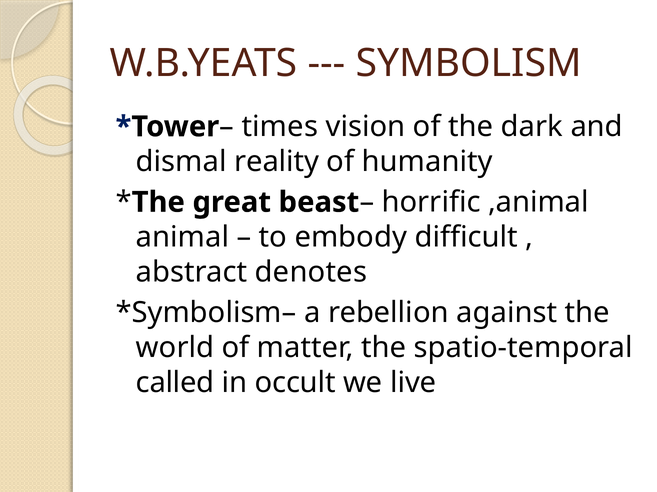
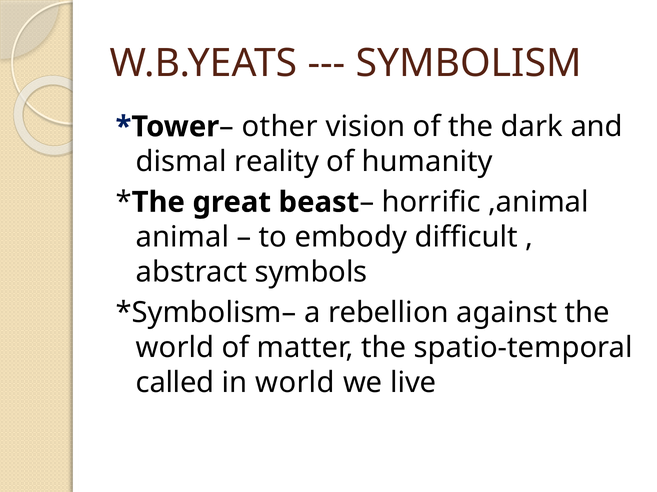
times: times -> other
denotes: denotes -> symbols
in occult: occult -> world
